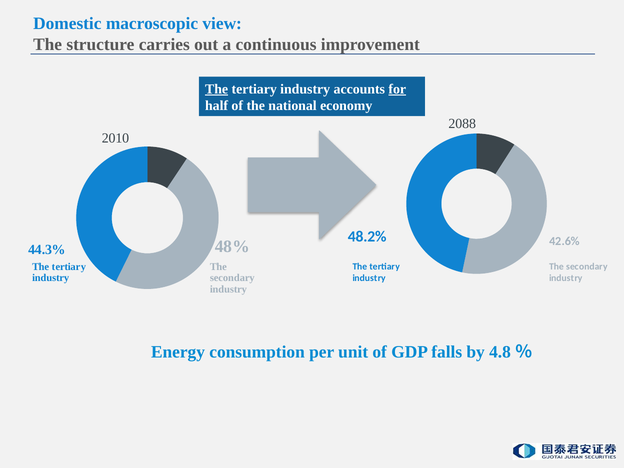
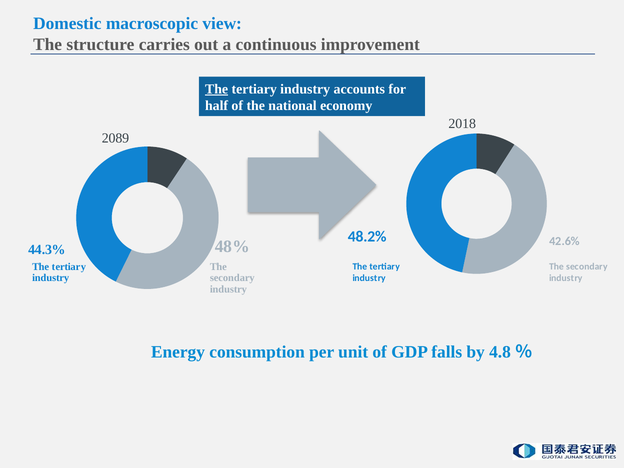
for underline: present -> none
2088: 2088 -> 2018
2010: 2010 -> 2089
